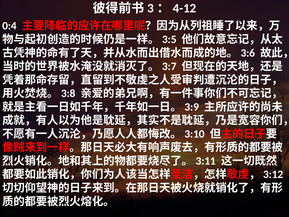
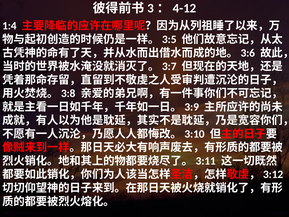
0:4: 0:4 -> 1:4
